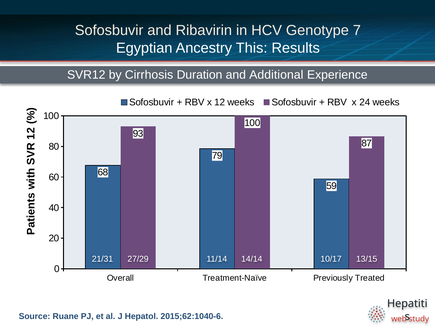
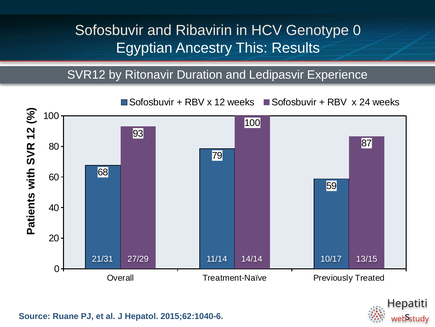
Genotype 7: 7 -> 0
Cirrhosis: Cirrhosis -> Ritonavir
Additional: Additional -> Ledipasvir
